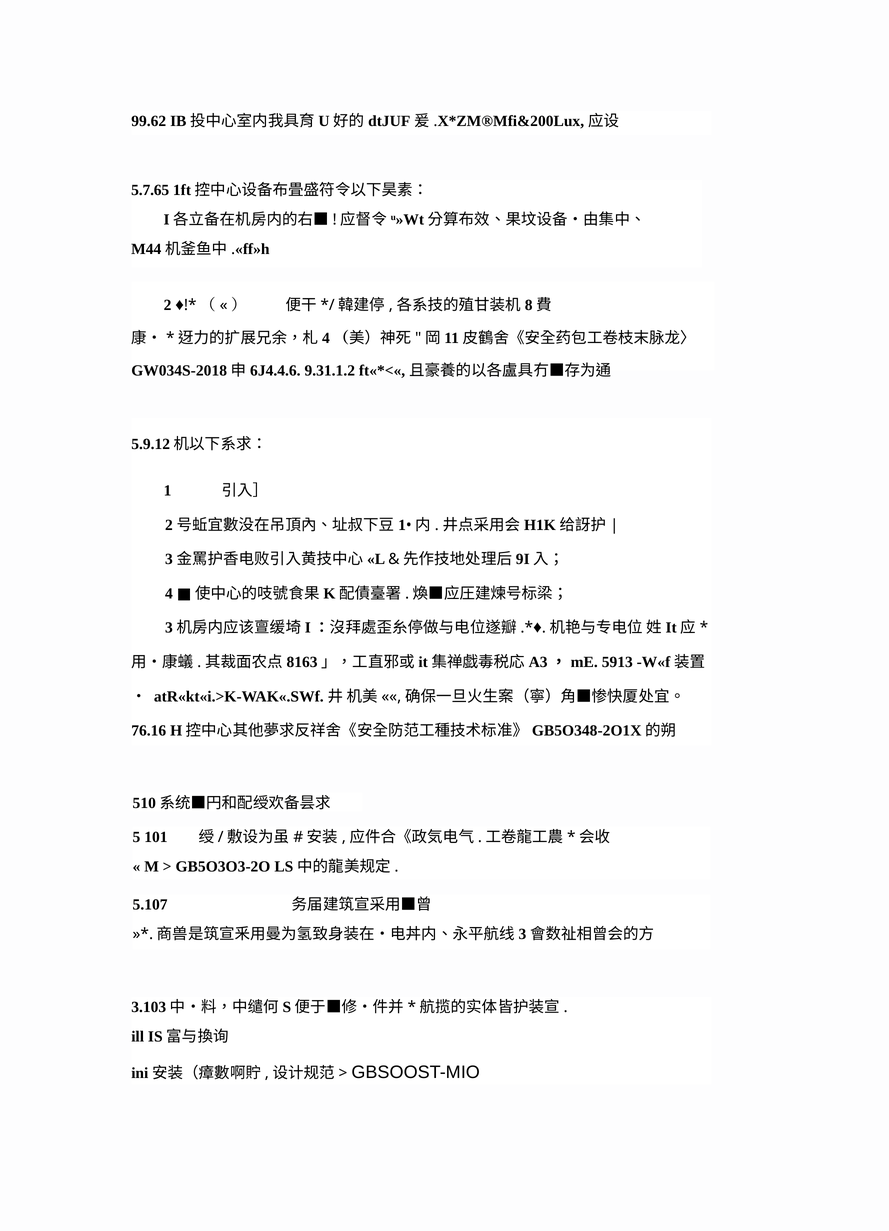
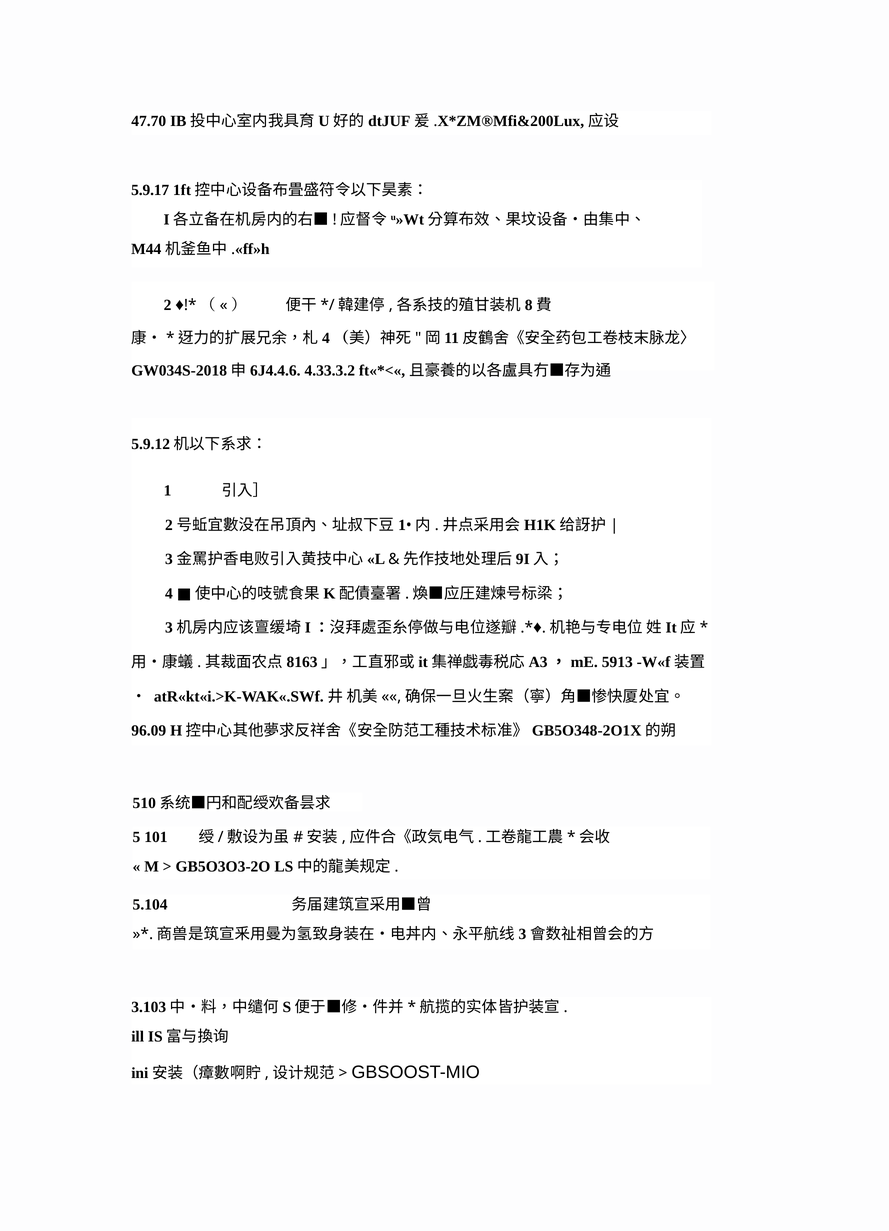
99.62: 99.62 -> 47.70
5.7.65: 5.7.65 -> 5.9.17
9.31.1.2: 9.31.1.2 -> 4.33.3.2
76.16: 76.16 -> 96.09
5.107: 5.107 -> 5.104
